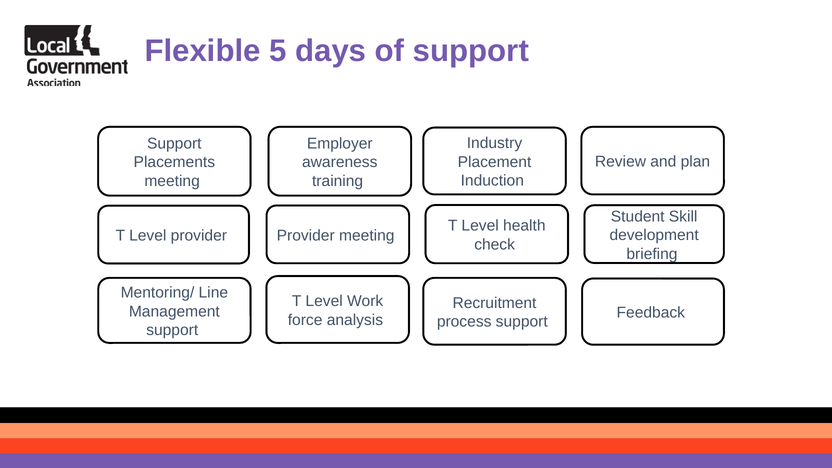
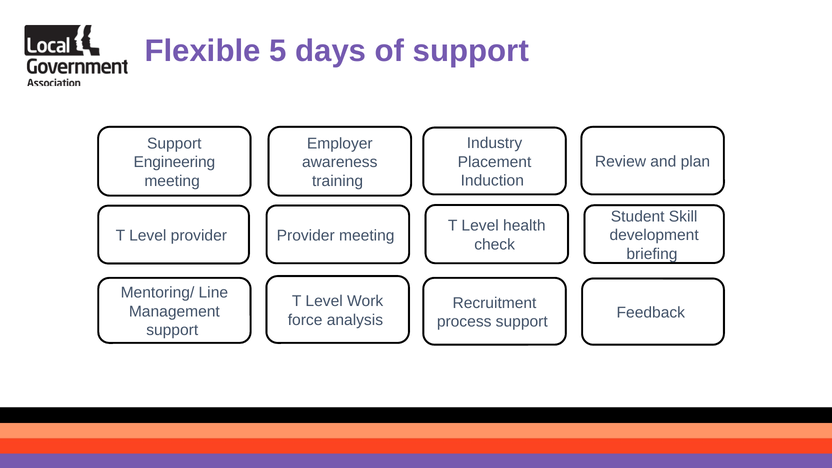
Placements: Placements -> Engineering
